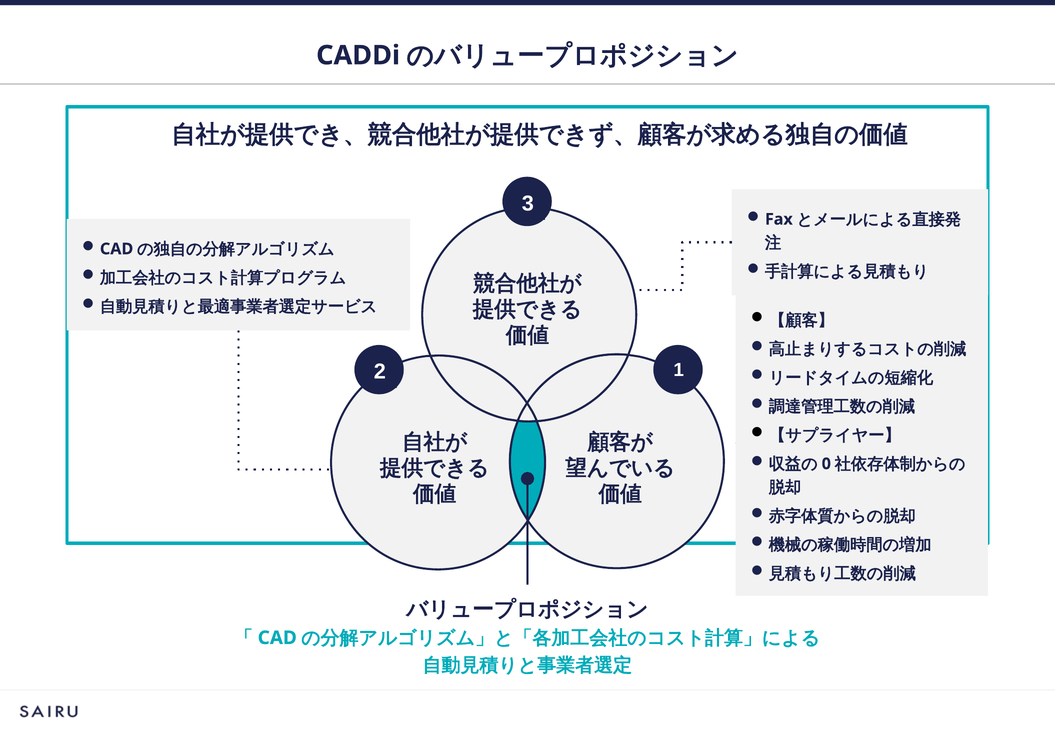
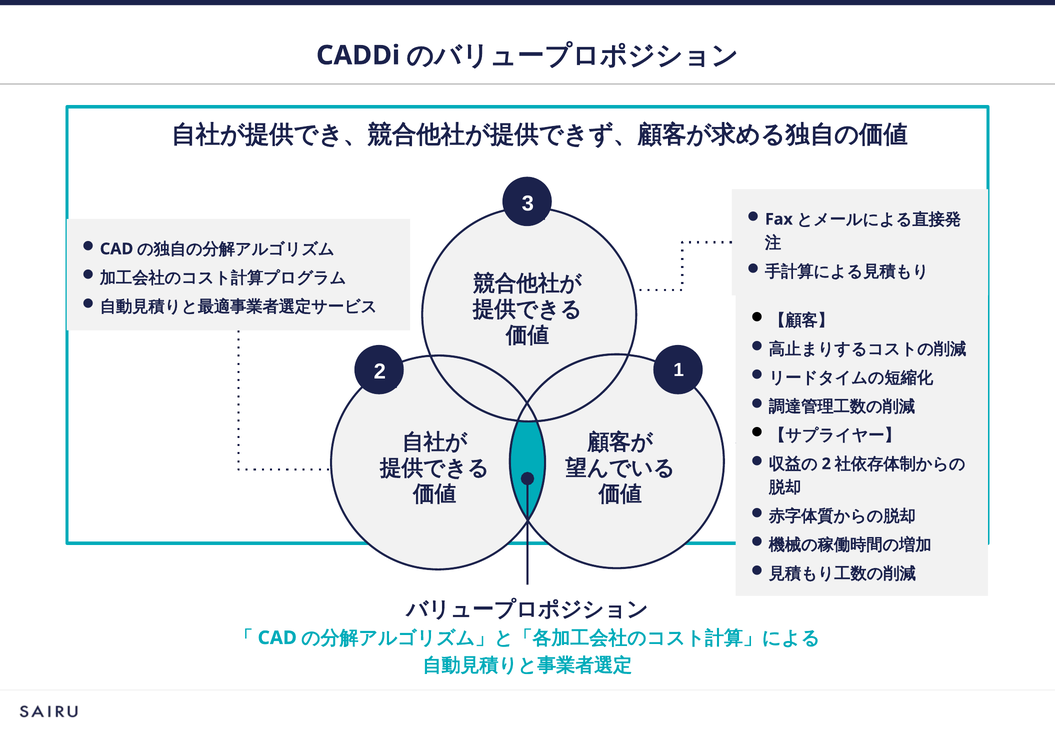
0 at (826, 464): 0 -> 2
